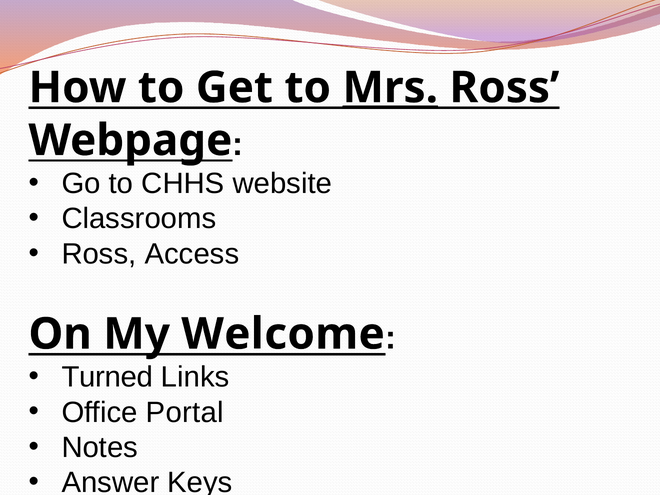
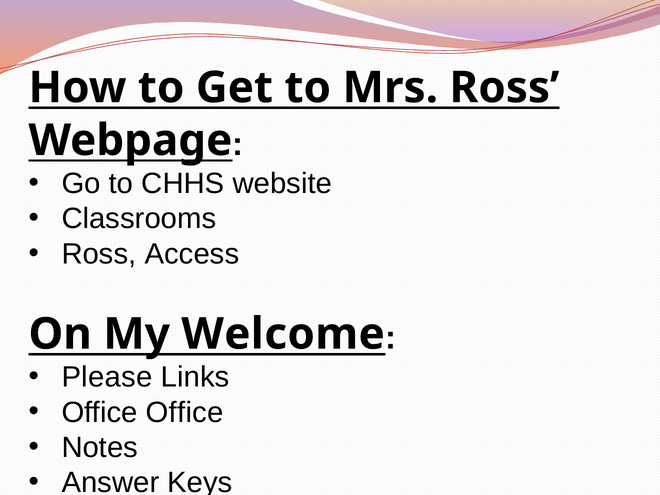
Mrs underline: present -> none
Turned: Turned -> Please
Office Portal: Portal -> Office
